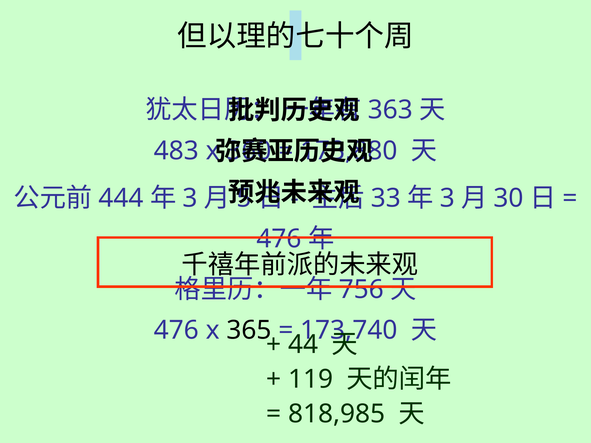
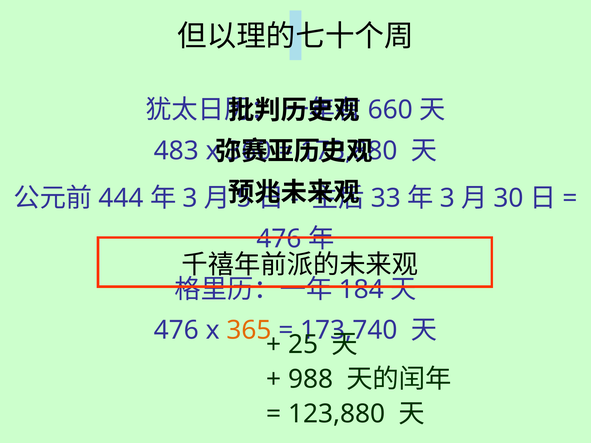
363: 363 -> 660
756: 756 -> 184
365 colour: black -> orange
44: 44 -> 25
119: 119 -> 988
818,985: 818,985 -> 123,880
